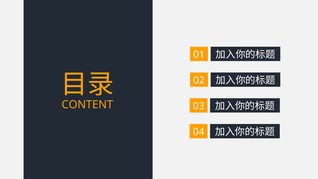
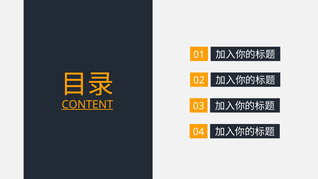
CONTENT underline: none -> present
